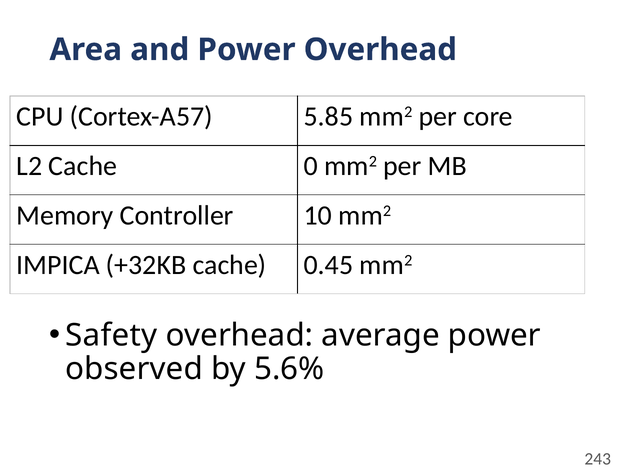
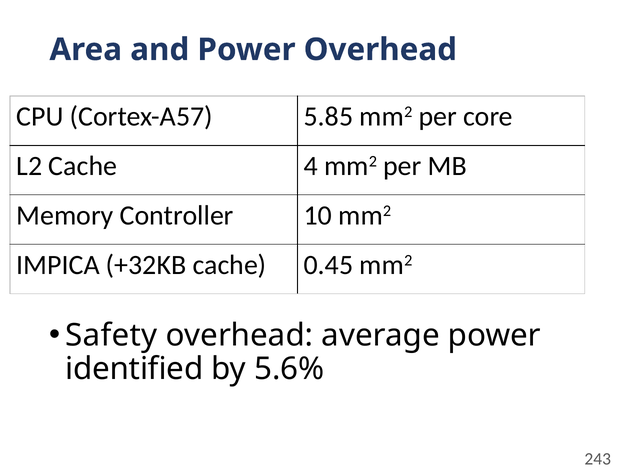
0: 0 -> 4
observed: observed -> identified
